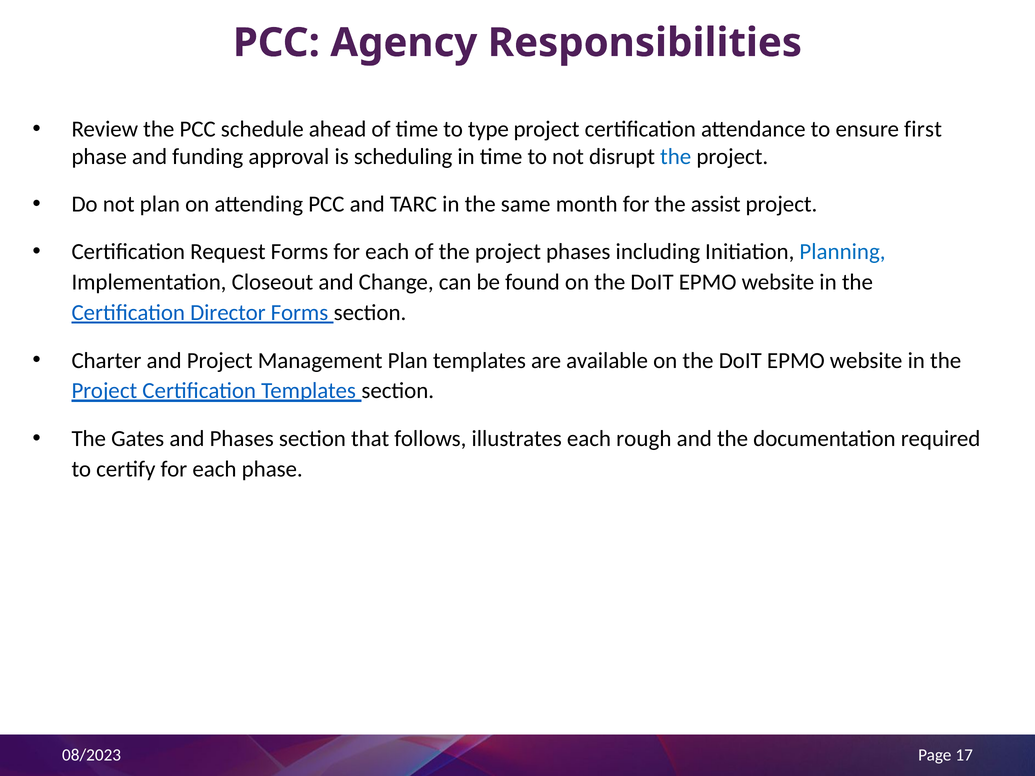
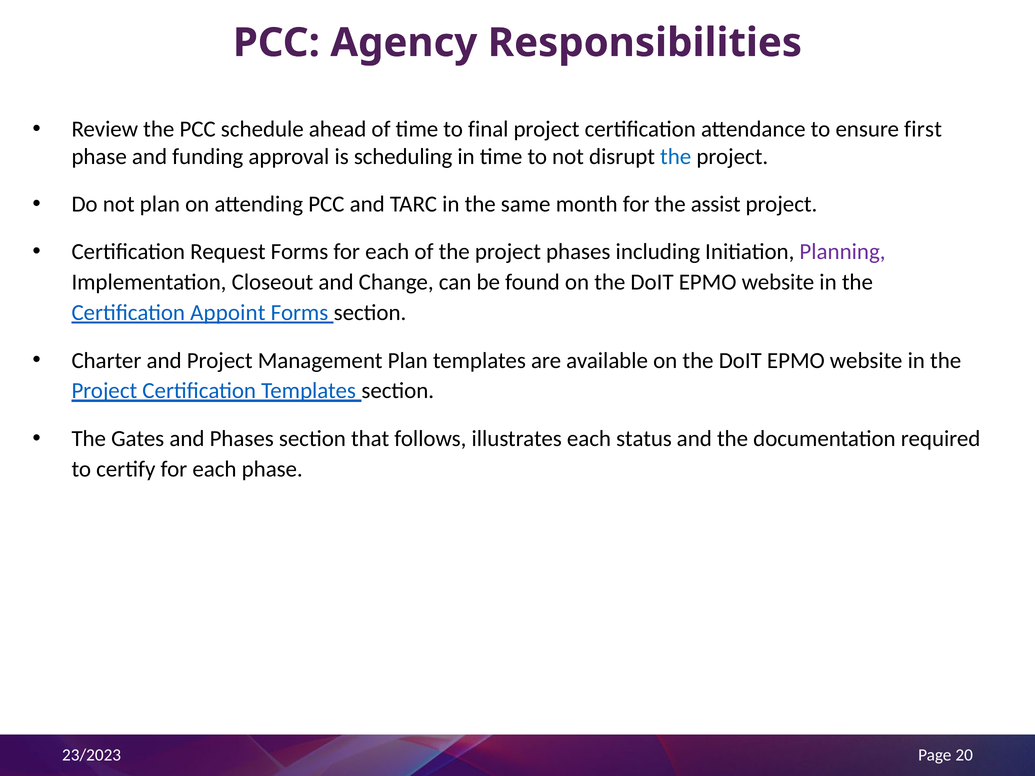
type: type -> final
Planning colour: blue -> purple
Director: Director -> Appoint
rough: rough -> status
08/2023: 08/2023 -> 23/2023
17: 17 -> 20
